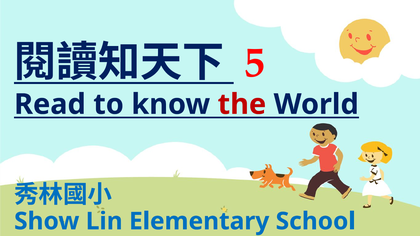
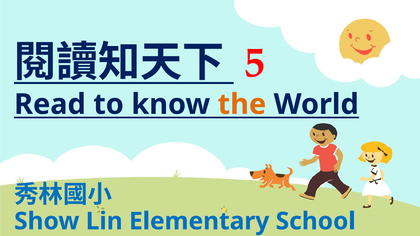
the colour: red -> orange
